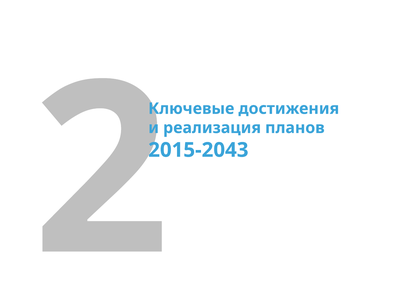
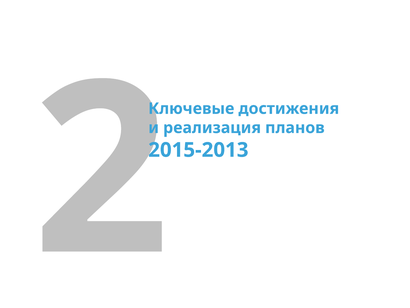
2015-2043: 2015-2043 -> 2015-2013
